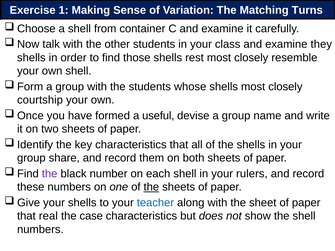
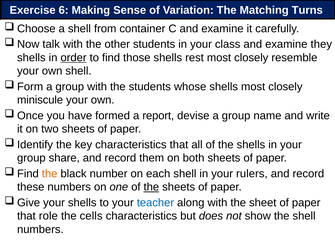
1: 1 -> 6
order underline: none -> present
courtship: courtship -> miniscule
useful: useful -> report
the at (50, 174) colour: purple -> orange
real: real -> role
case: case -> cells
